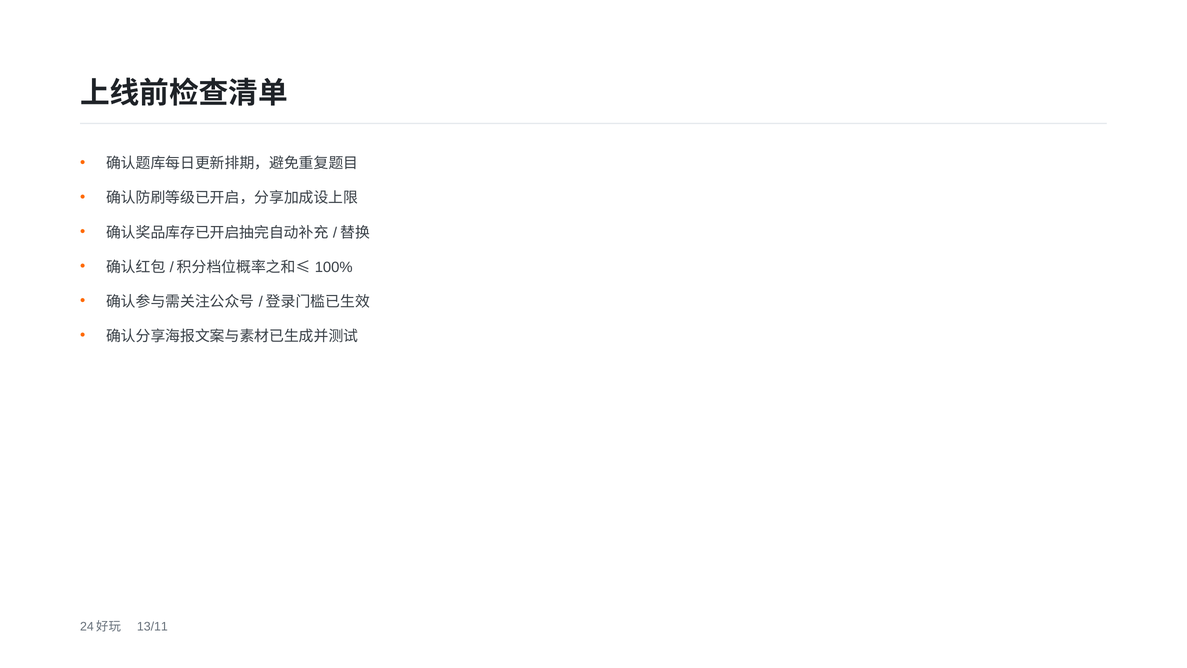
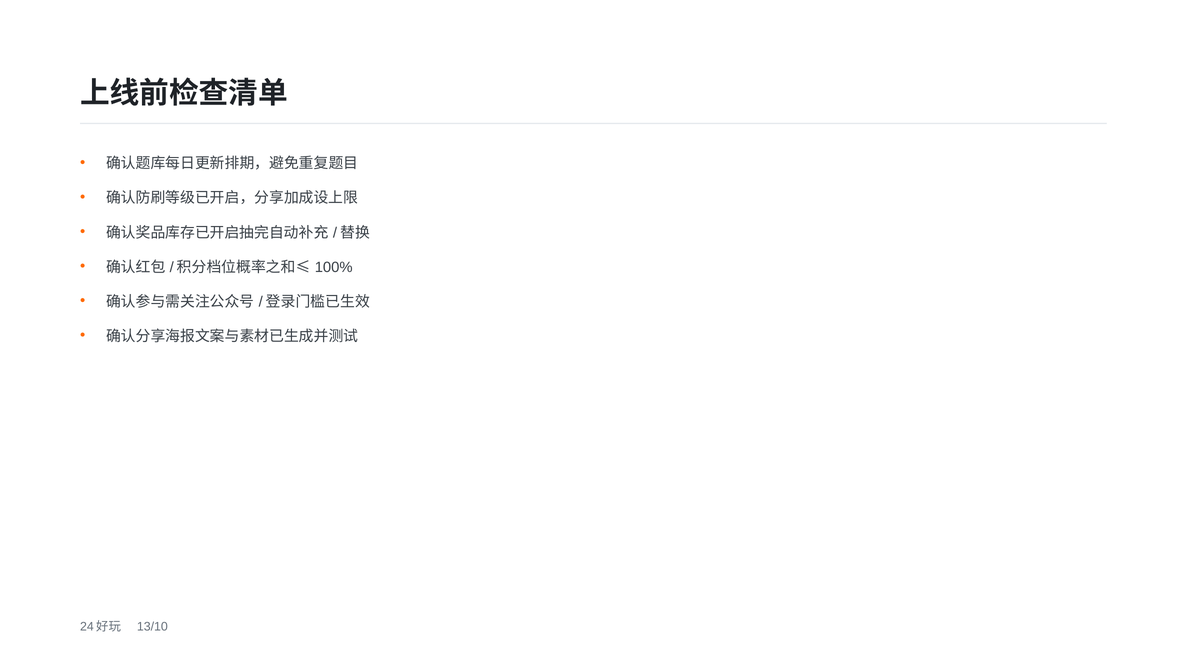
13/11: 13/11 -> 13/10
